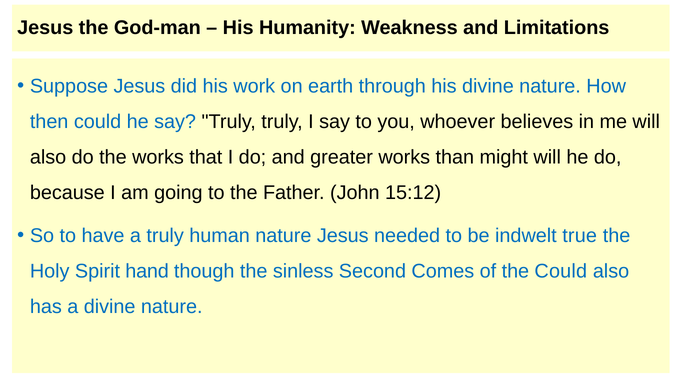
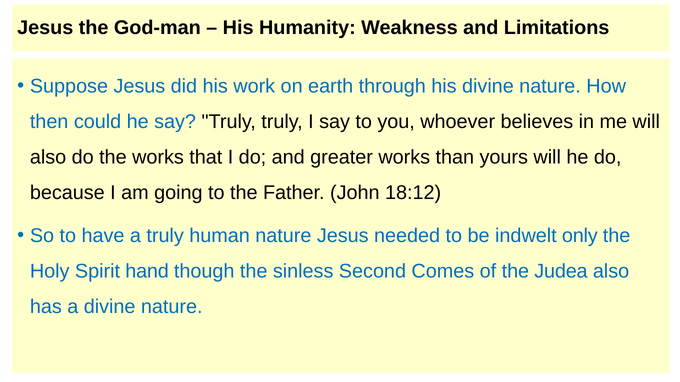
might: might -> yours
15:12: 15:12 -> 18:12
true: true -> only
the Could: Could -> Judea
